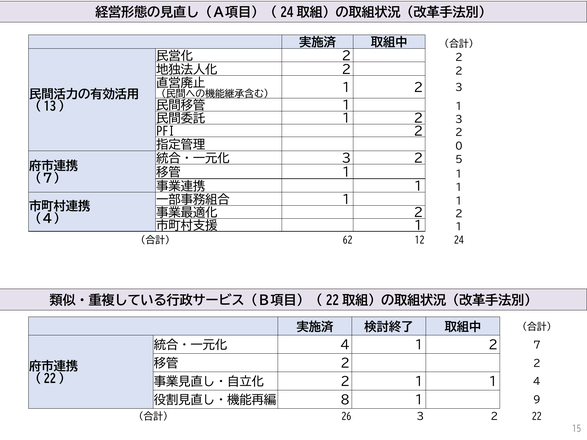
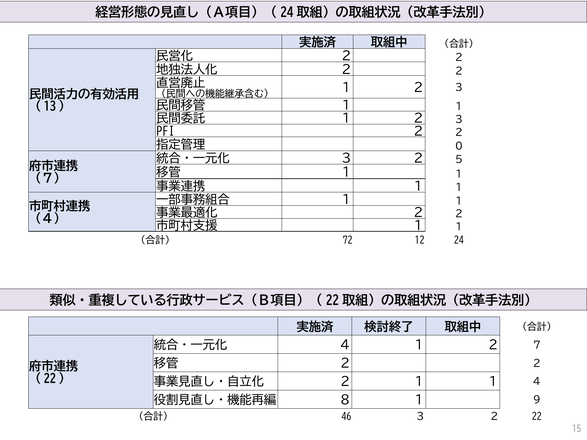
62: 62 -> 72
26: 26 -> 46
